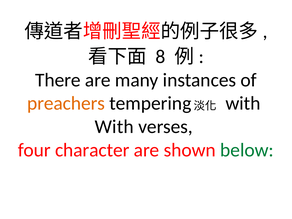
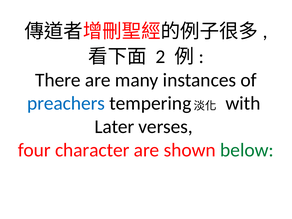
8: 8 -> 2
preachers colour: orange -> blue
With at (114, 127): With -> Later
